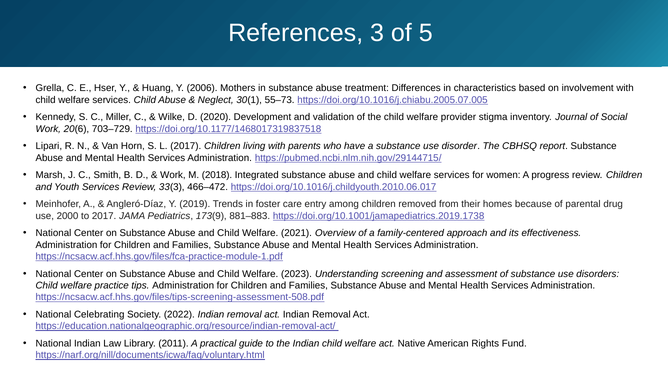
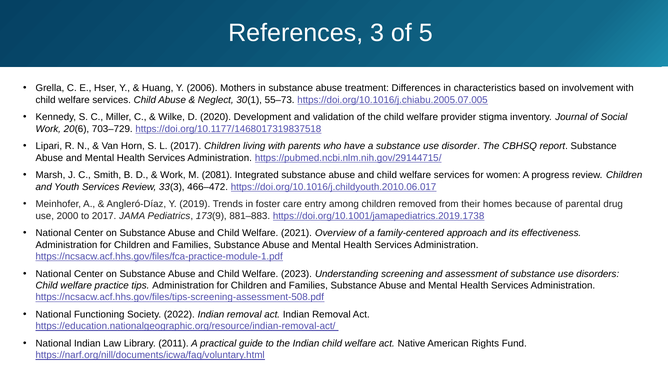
2018: 2018 -> 2081
Celebrating: Celebrating -> Functioning
